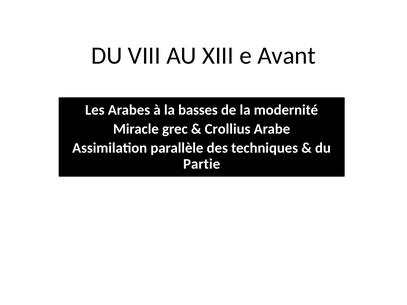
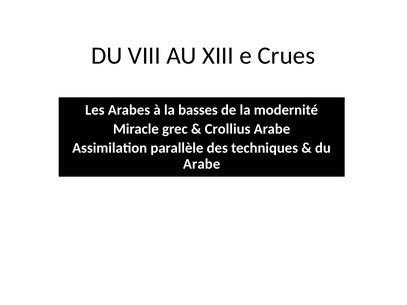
Avant: Avant -> Crues
Partie at (202, 164): Partie -> Arabe
